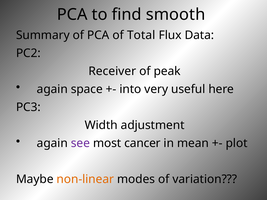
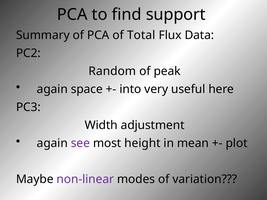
smooth: smooth -> support
Receiver: Receiver -> Random
cancer: cancer -> height
non-linear colour: orange -> purple
